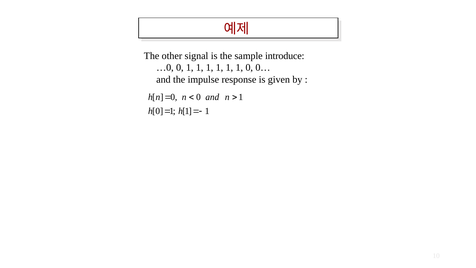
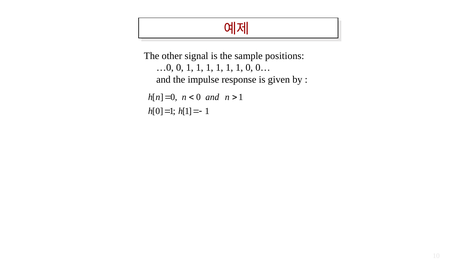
introduce: introduce -> positions
